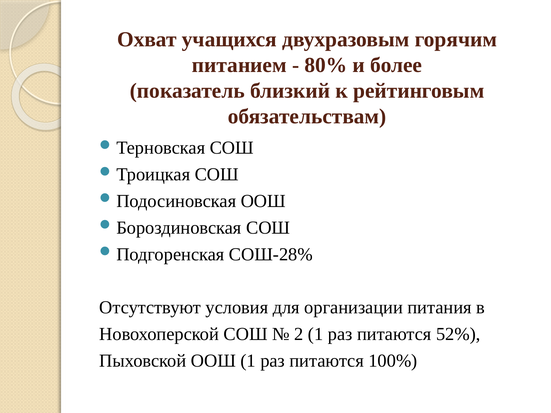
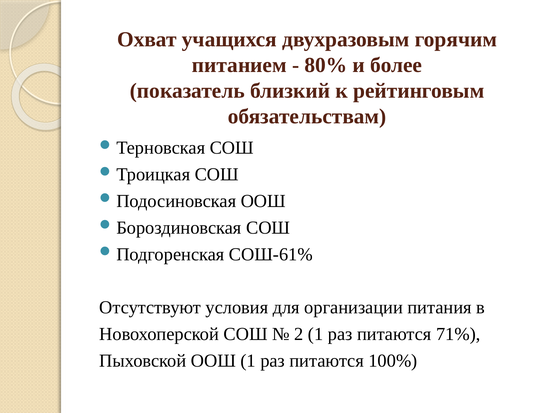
СОШ-28%: СОШ-28% -> СОШ-61%
52%: 52% -> 71%
